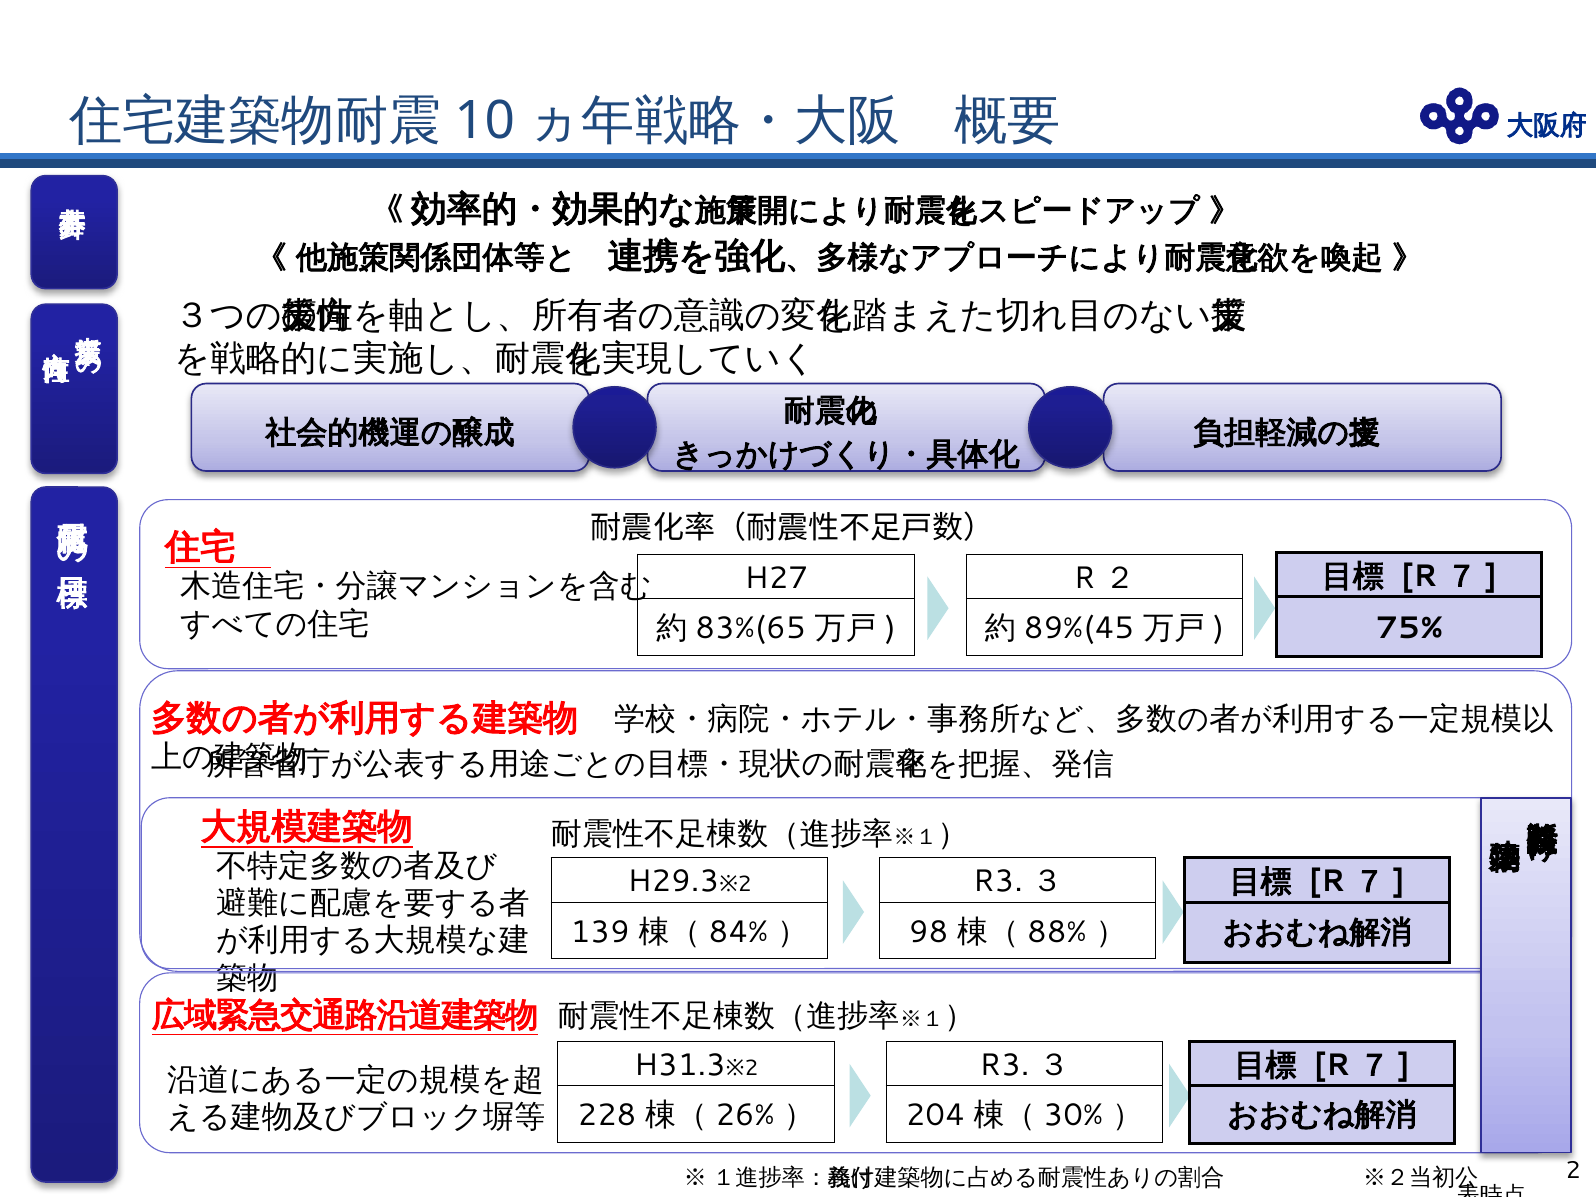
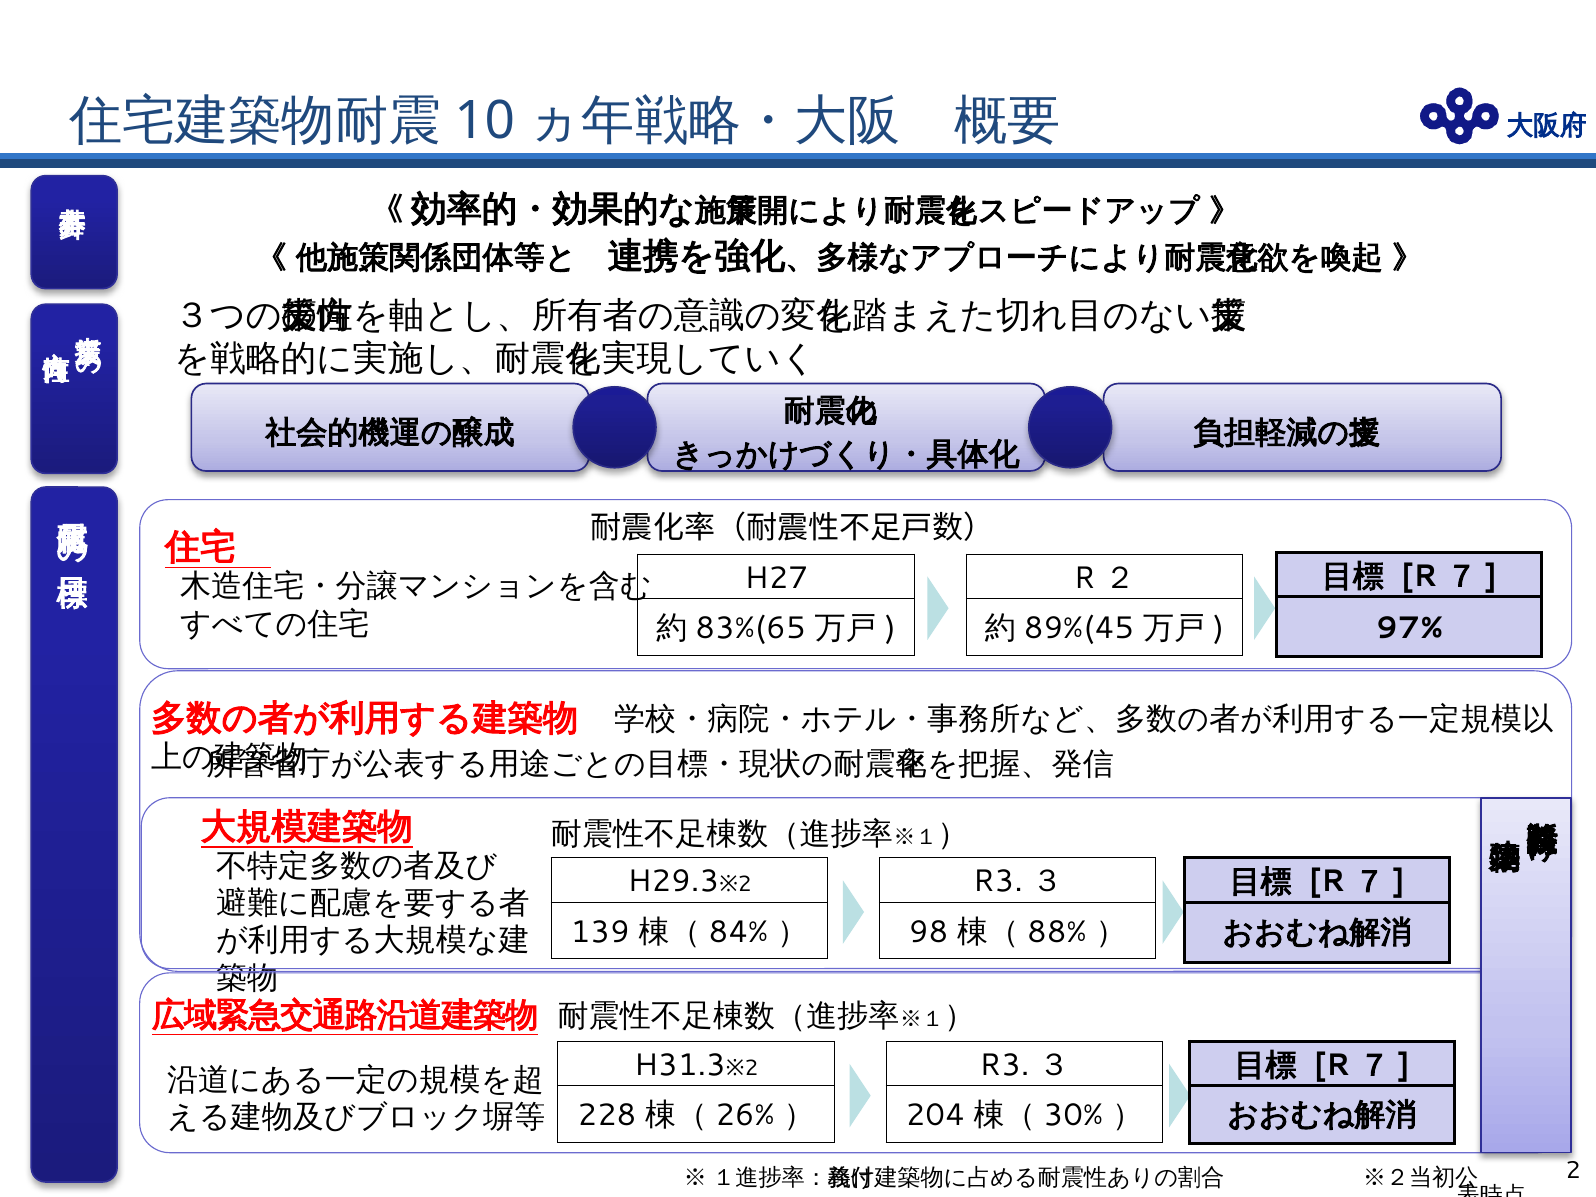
75%: 75% -> 97%
